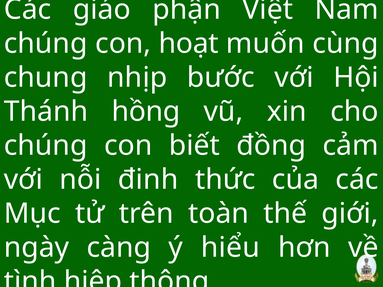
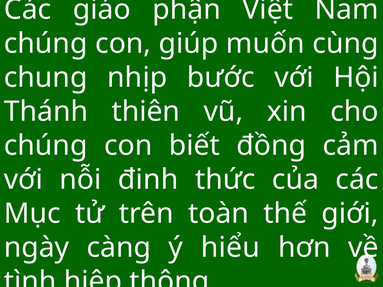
hoạt: hoạt -> giúp
hồng: hồng -> thiên
